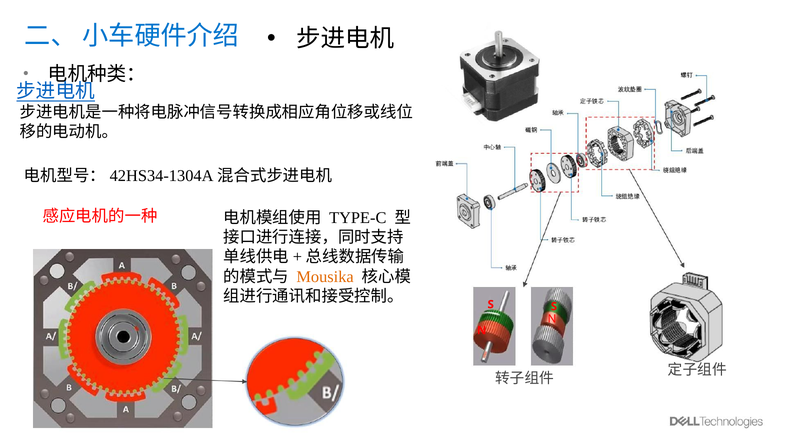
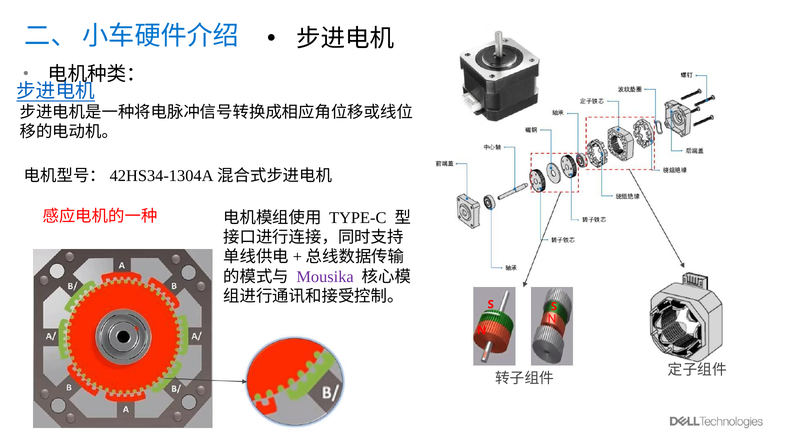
Mousika colour: orange -> purple
